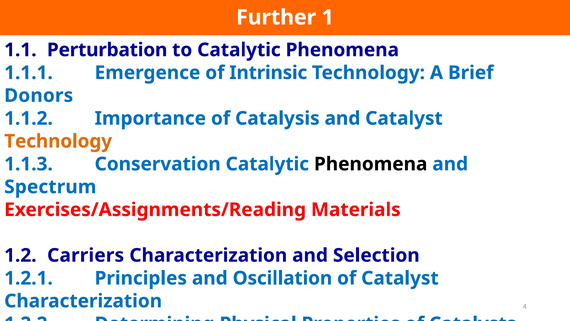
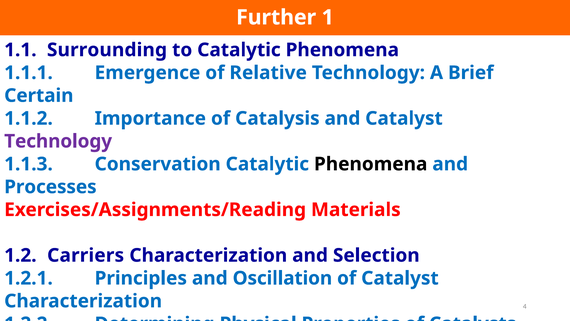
Perturbation: Perturbation -> Surrounding
Intrinsic: Intrinsic -> Relative
Donors: Donors -> Certain
Technology at (58, 141) colour: orange -> purple
Spectrum: Spectrum -> Processes
